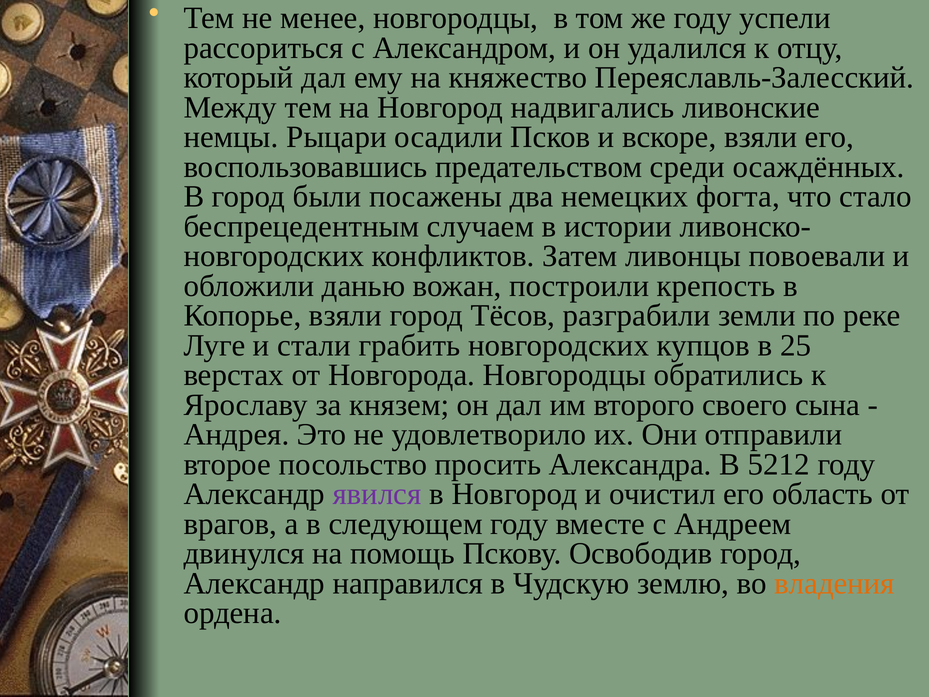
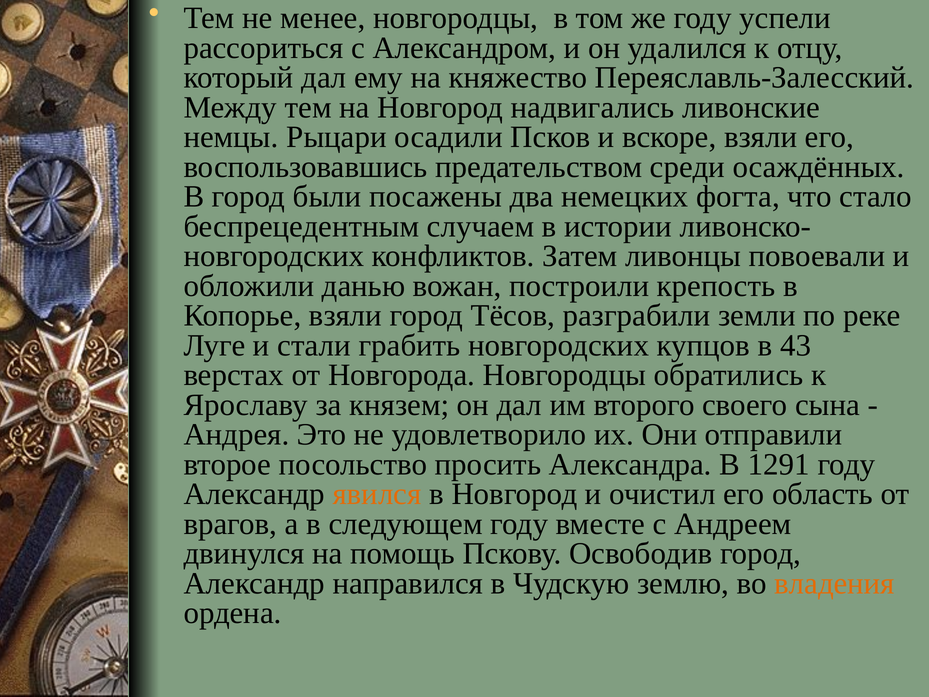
25: 25 -> 43
5212: 5212 -> 1291
явился colour: purple -> orange
